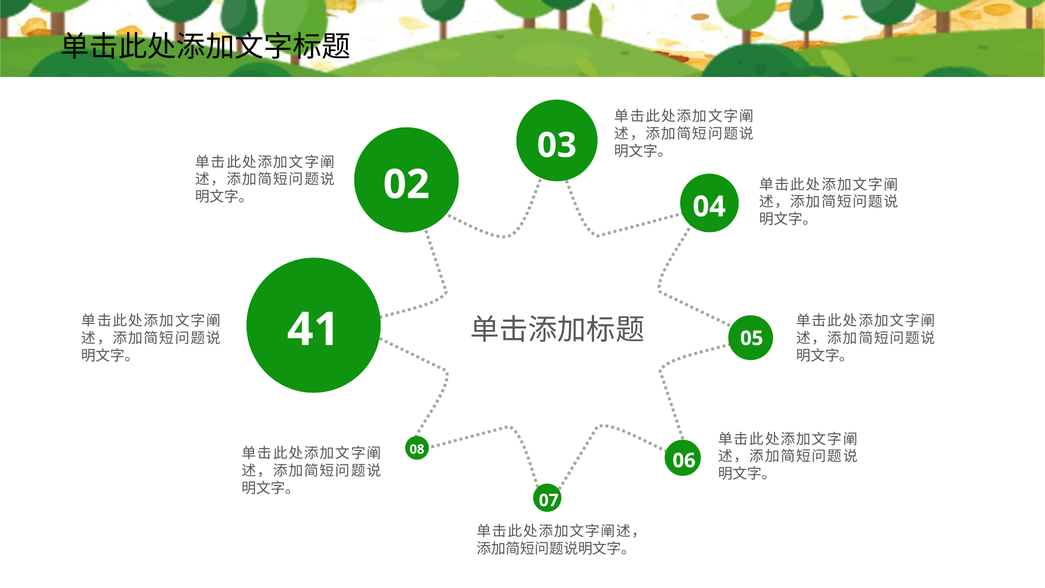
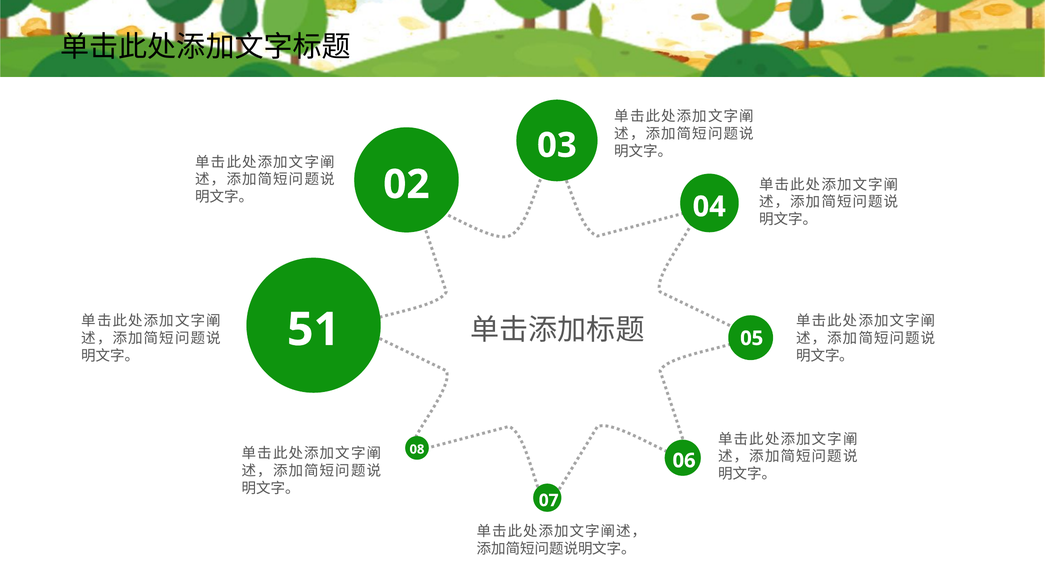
41: 41 -> 51
